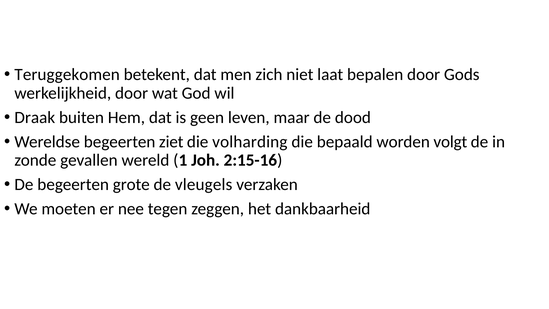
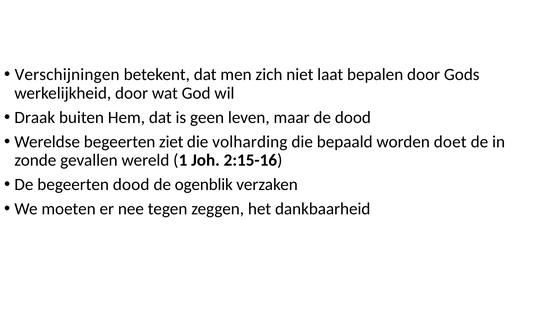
Teruggekomen: Teruggekomen -> Verschijningen
volgt: volgt -> doet
begeerten grote: grote -> dood
vleugels: vleugels -> ogenblik
